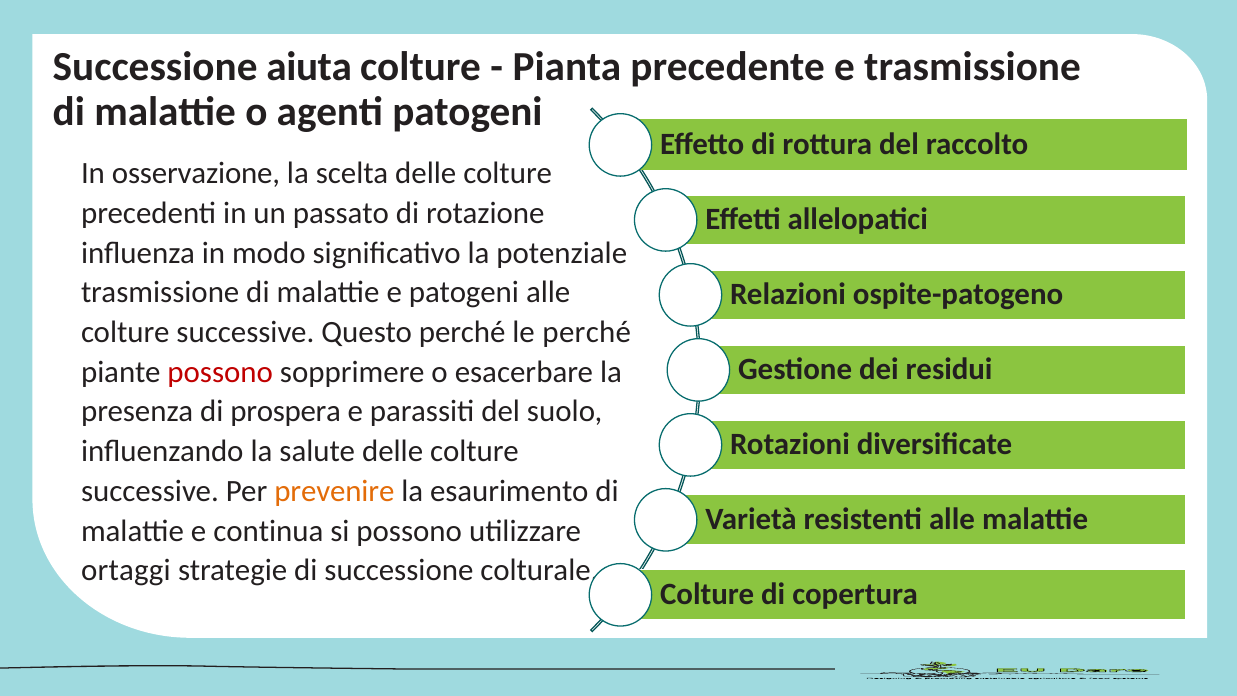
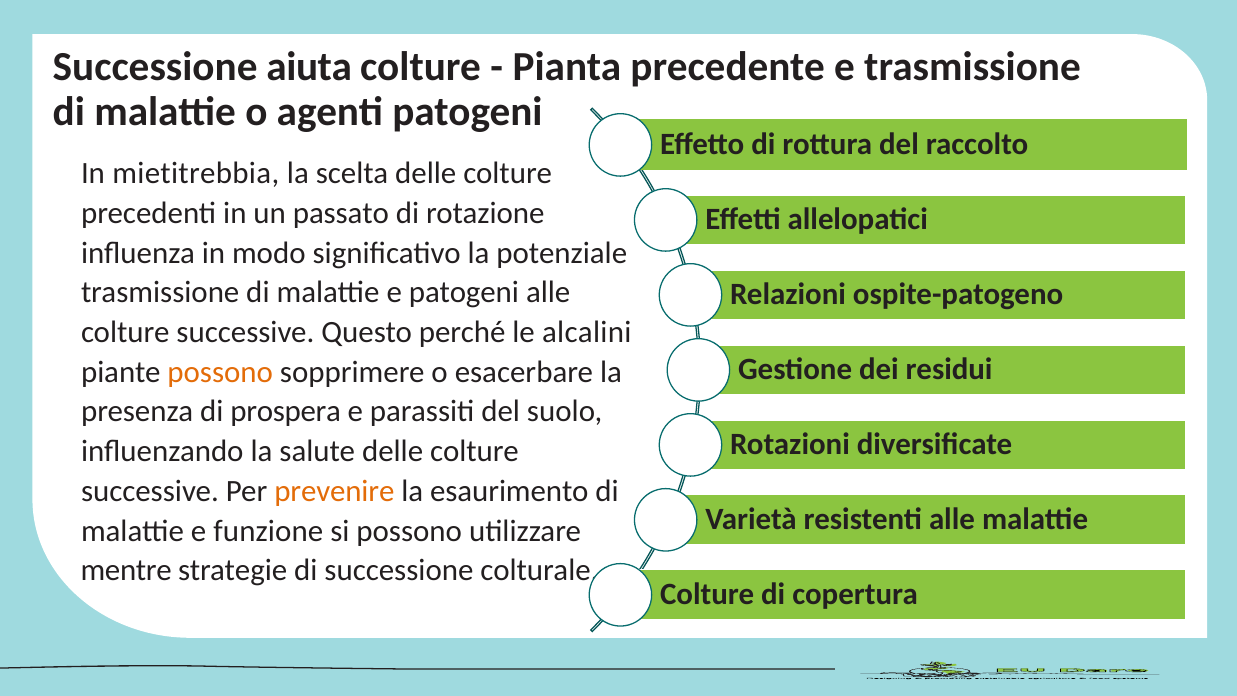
osservazione: osservazione -> mietitrebbia
le perché: perché -> alcalini
possono at (220, 372) colour: red -> orange
continua: continua -> funzione
ortaggi: ortaggi -> mentre
